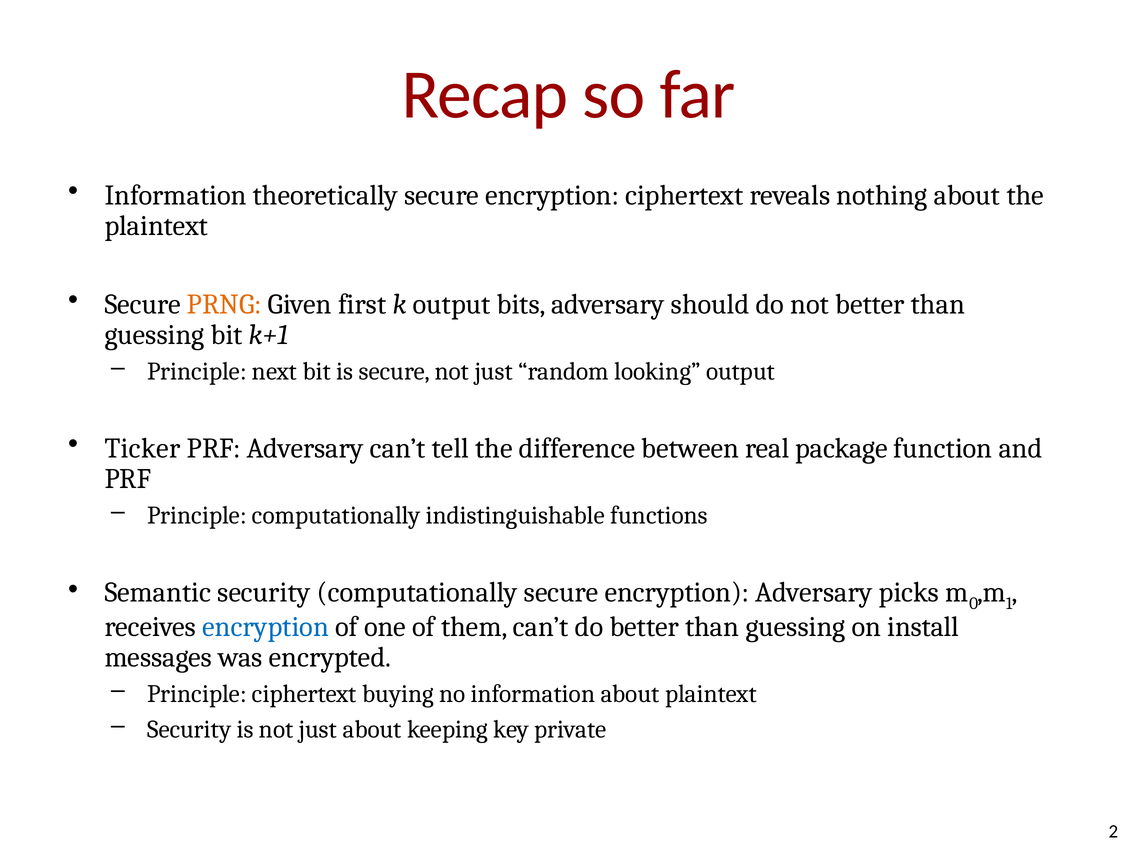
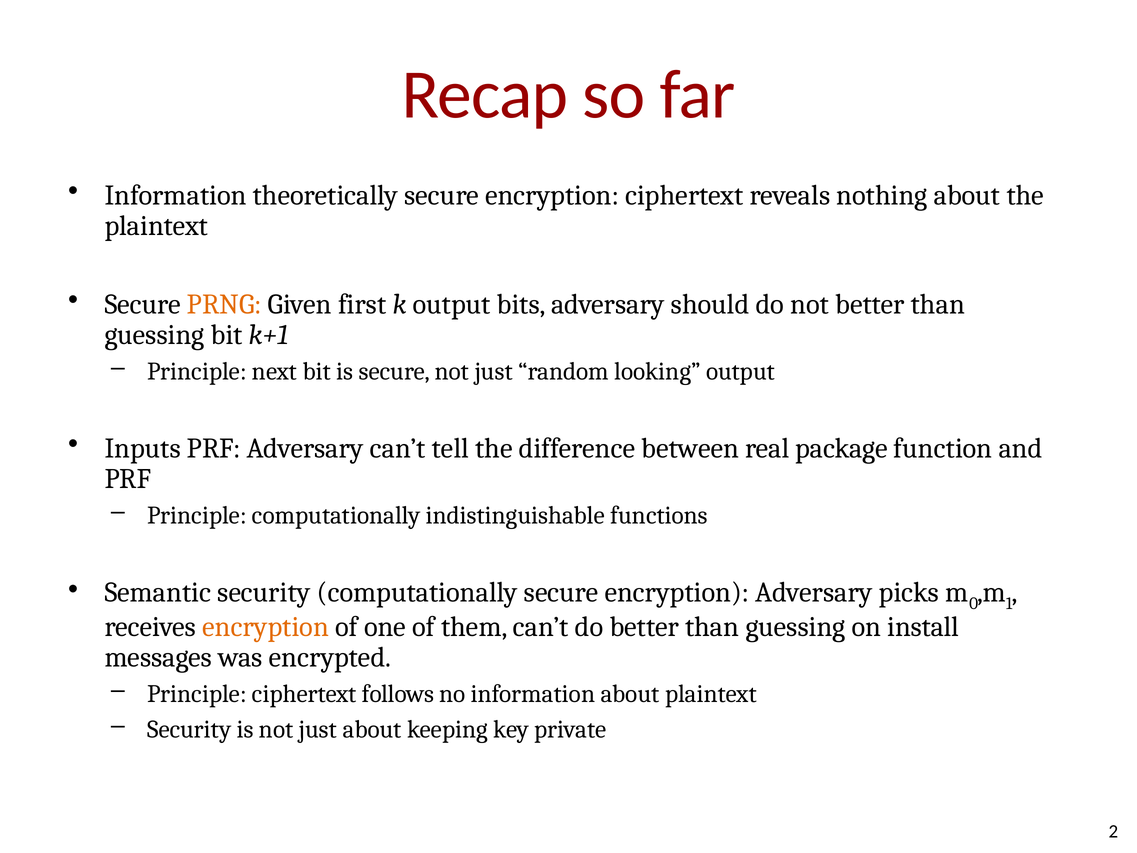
Ticker: Ticker -> Inputs
encryption at (266, 627) colour: blue -> orange
buying: buying -> follows
